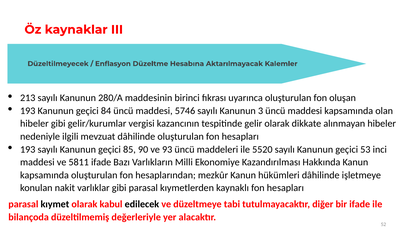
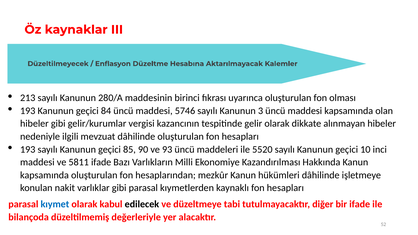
oluşan: oluşan -> olması
53: 53 -> 10
kıymet colour: black -> blue
